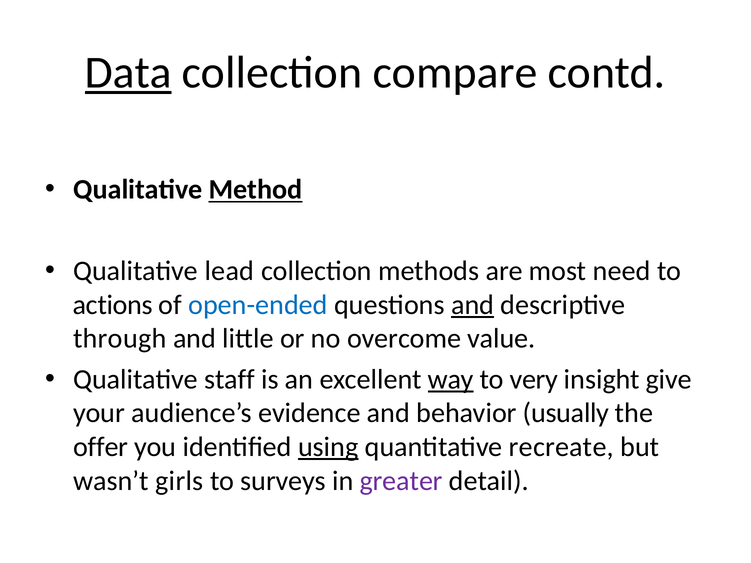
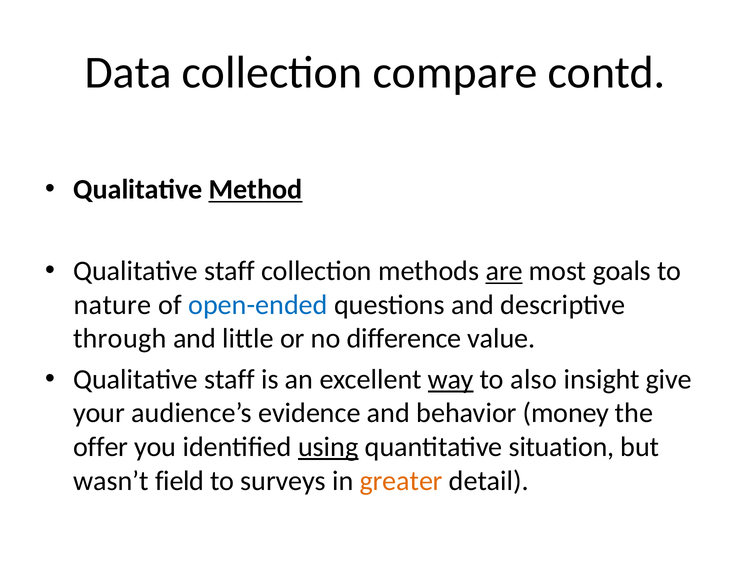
Data underline: present -> none
lead at (229, 271): lead -> staff
are underline: none -> present
need: need -> goals
actions: actions -> nature
and at (473, 305) underline: present -> none
overcome: overcome -> difference
very: very -> also
usually: usually -> money
recreate: recreate -> situation
girls: girls -> field
greater colour: purple -> orange
